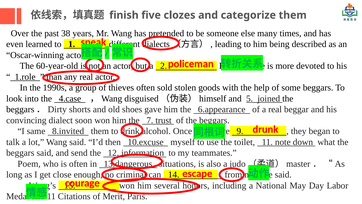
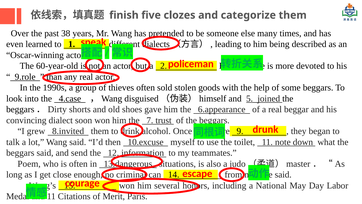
1.role: 1.role -> 9.role
same: same -> grew
